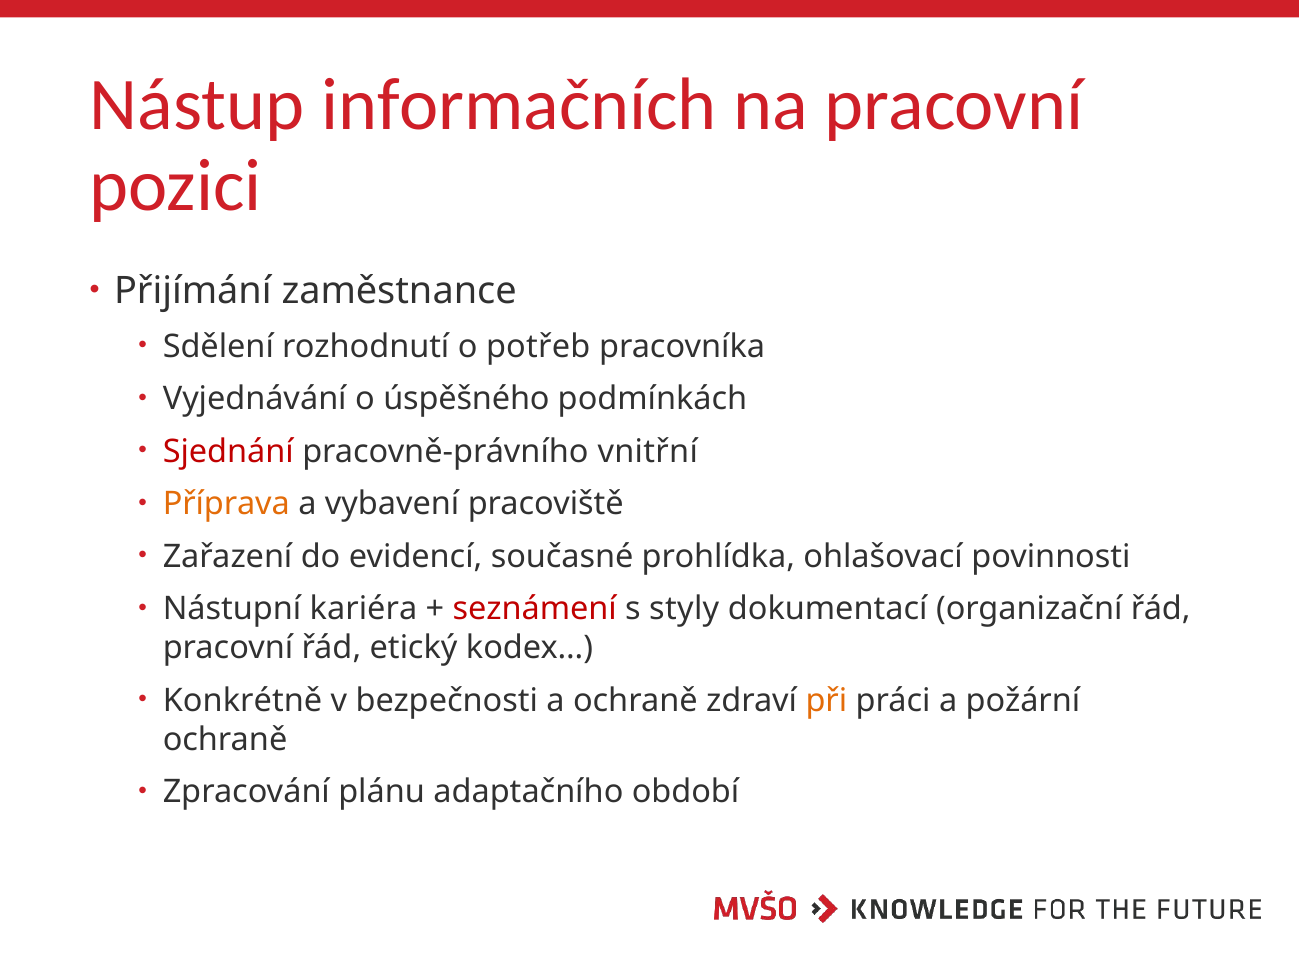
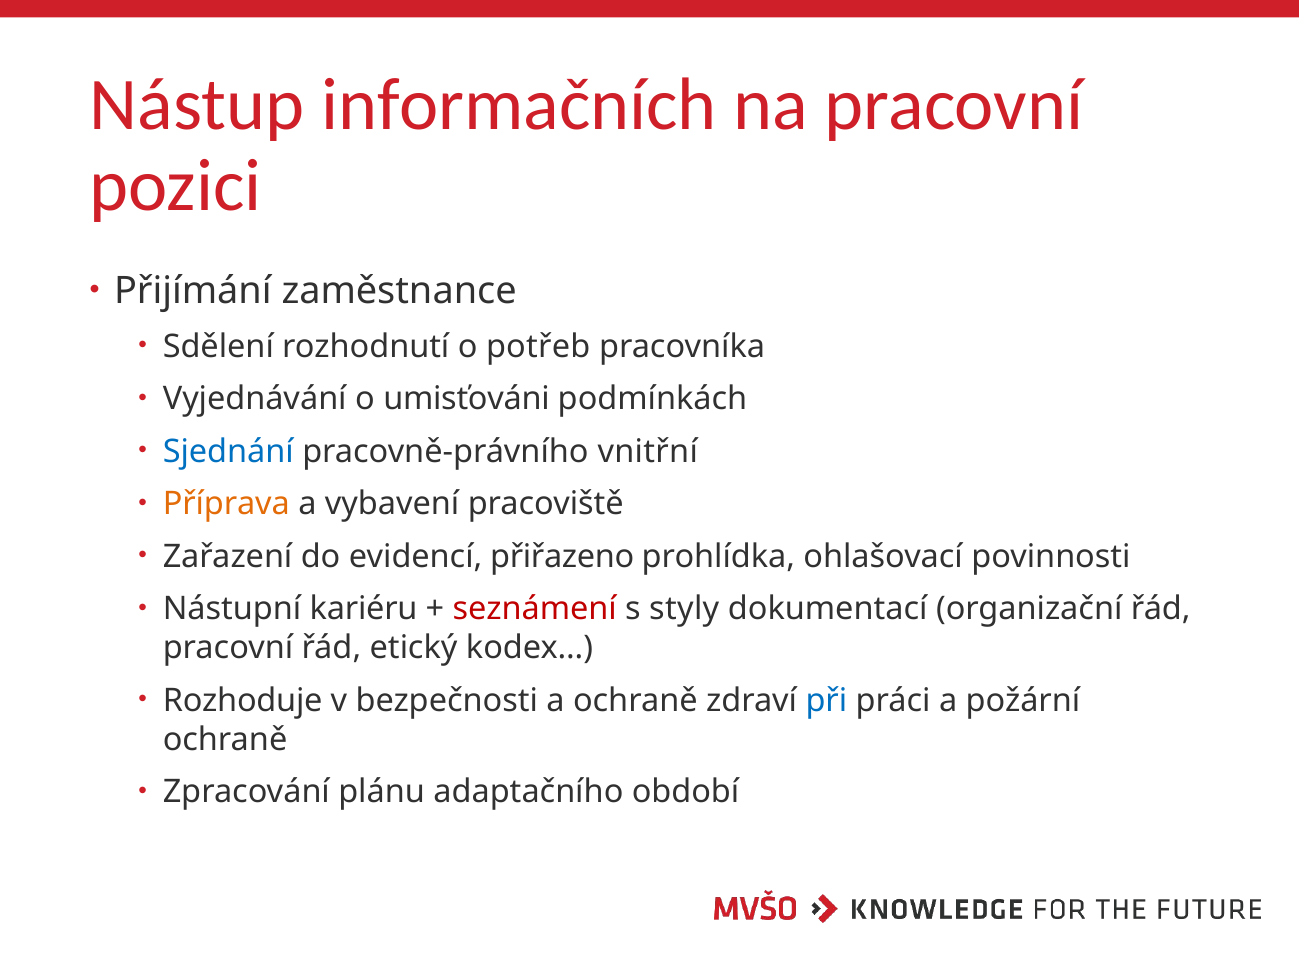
úspěšného: úspěšného -> umisťováni
Sjednání colour: red -> blue
současné: současné -> přiřazeno
kariéra: kariéra -> kariéru
Konkrétně: Konkrétně -> Rozhoduje
při colour: orange -> blue
